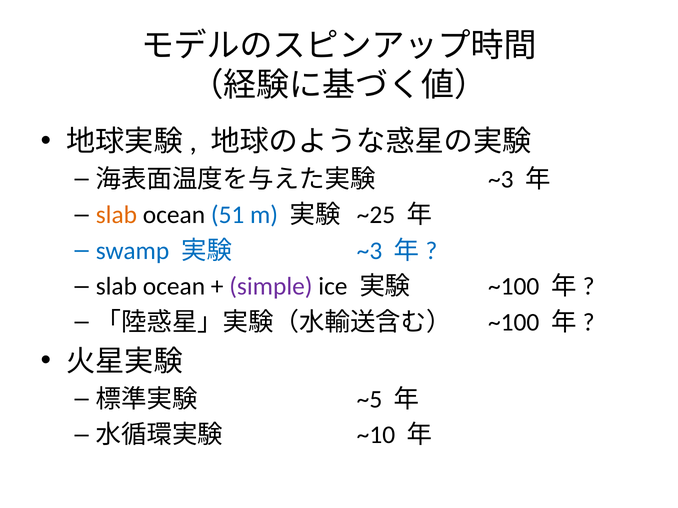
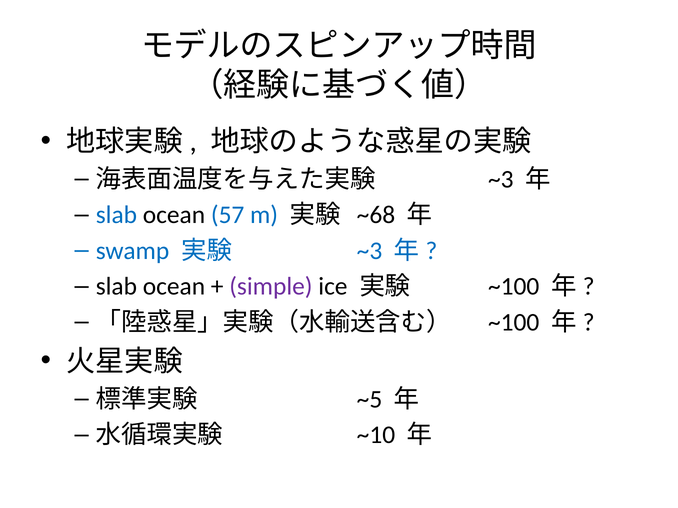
slab at (116, 215) colour: orange -> blue
51: 51 -> 57
~25: ~25 -> ~68
